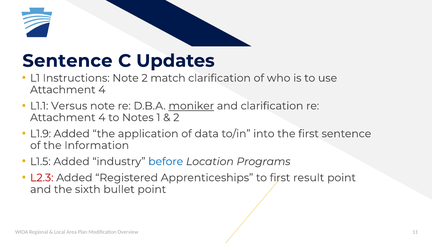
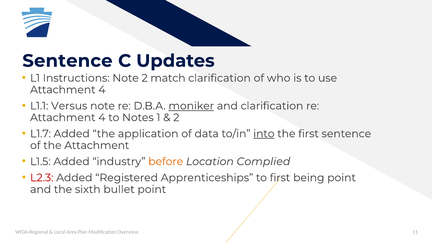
L1.9: L1.9 -> L1.7
into underline: none -> present
the Information: Information -> Attachment
before colour: blue -> orange
Programs: Programs -> Complied
result: result -> being
